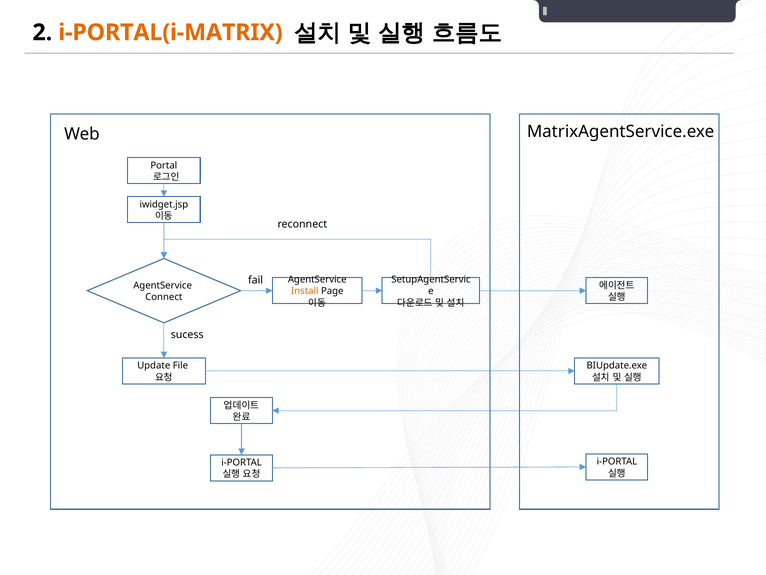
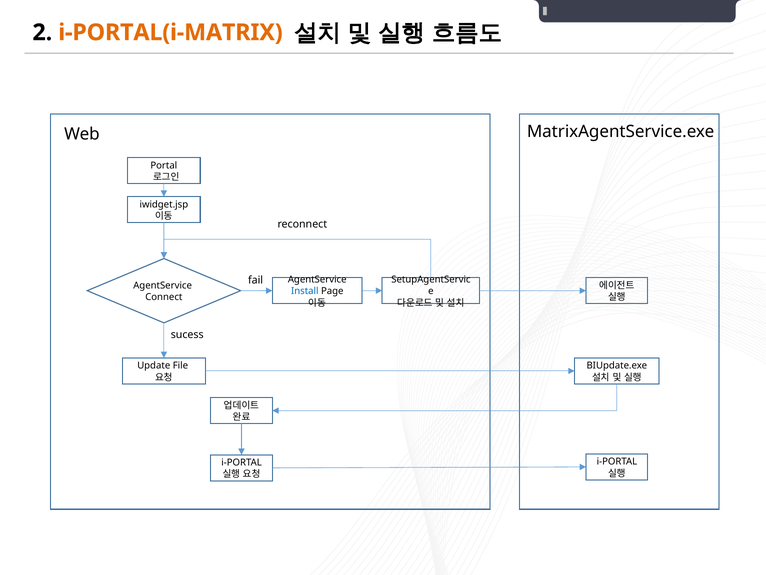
Install colour: orange -> blue
